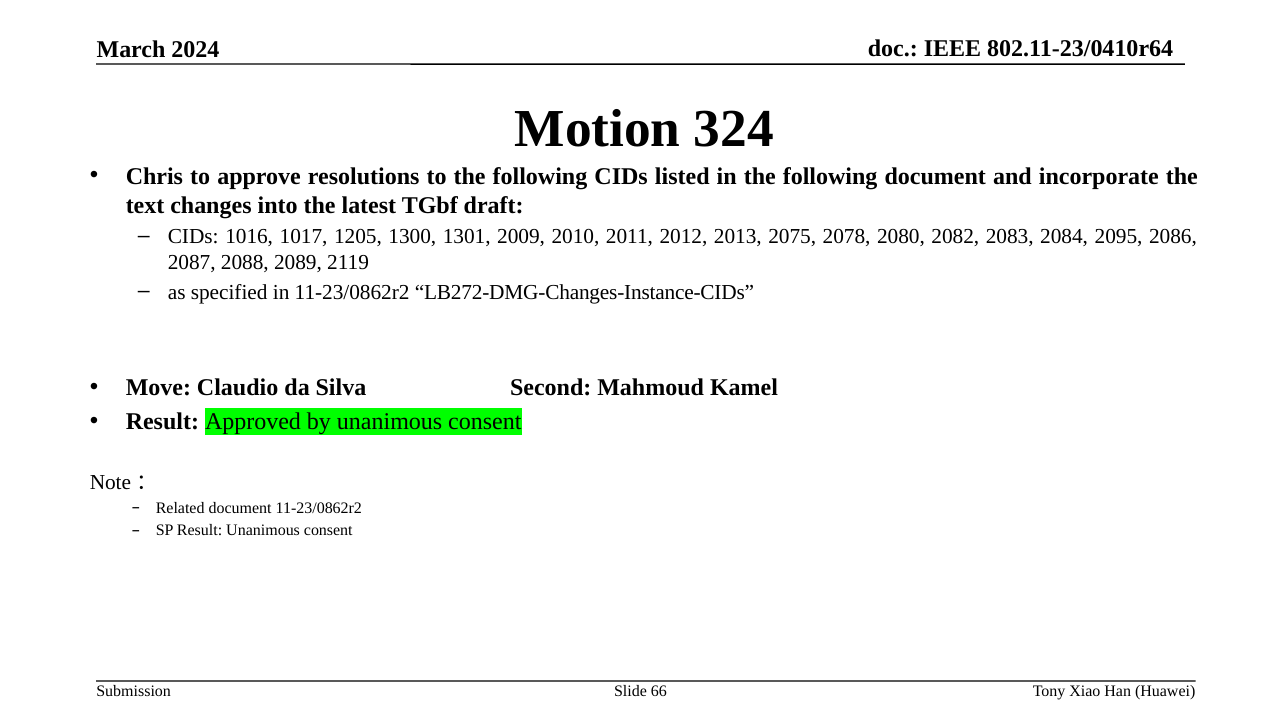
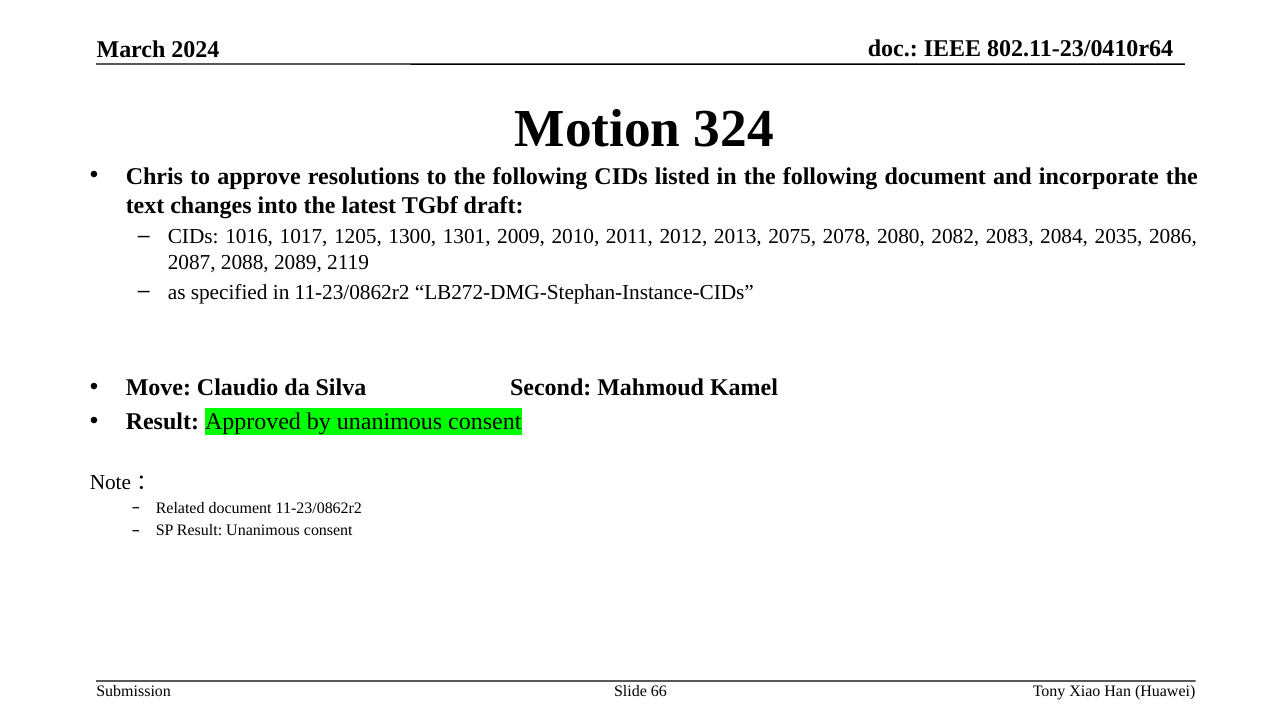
2095: 2095 -> 2035
LB272-DMG-Changes-Instance-CIDs: LB272-DMG-Changes-Instance-CIDs -> LB272-DMG-Stephan-Instance-CIDs
